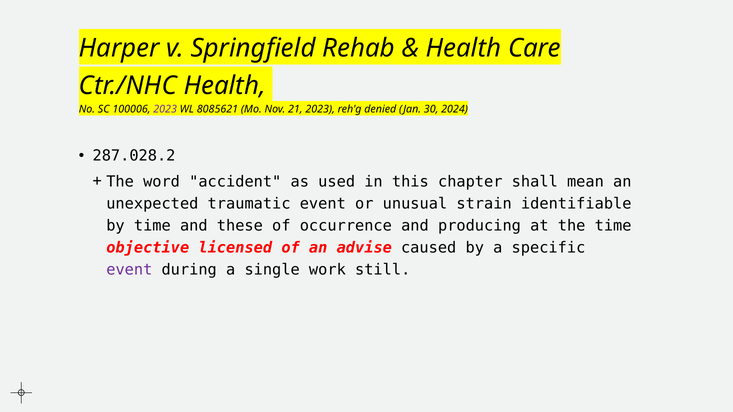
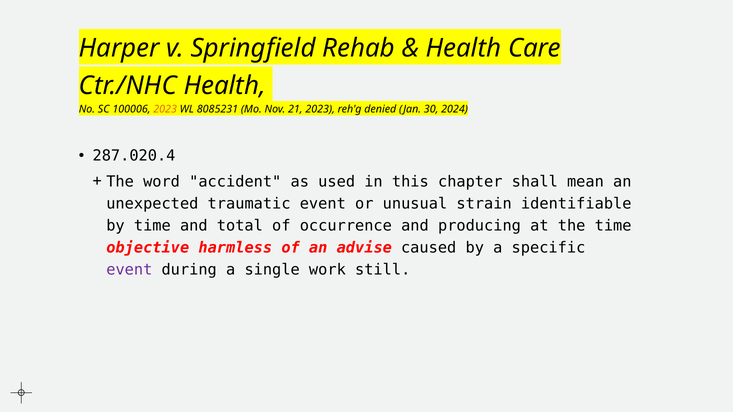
2023 at (165, 109) colour: purple -> orange
8085621: 8085621 -> 8085231
287.028.2: 287.028.2 -> 287.020.4
these: these -> total
licensed: licensed -> harmless
